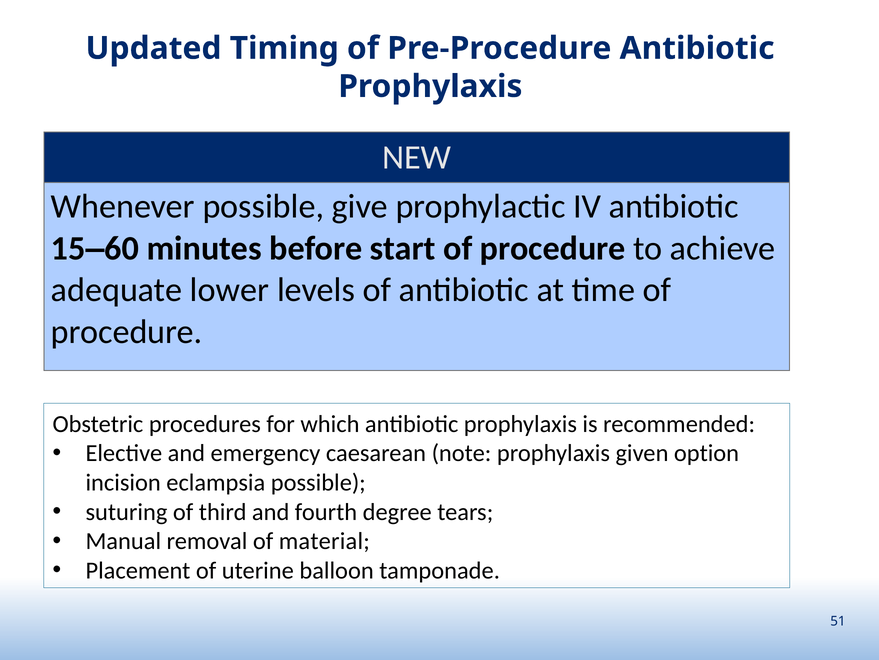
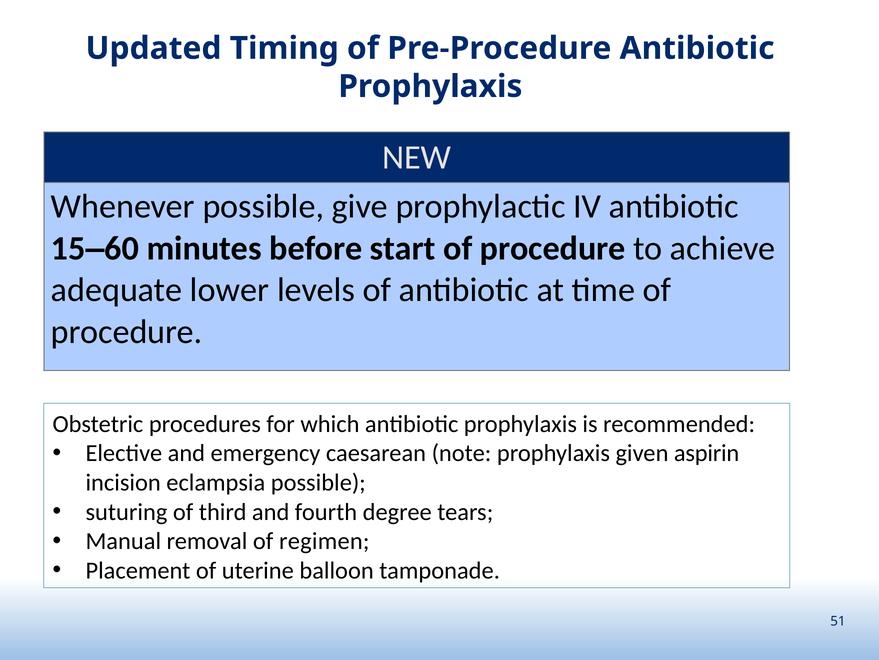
option: option -> aspirin
material: material -> regimen
